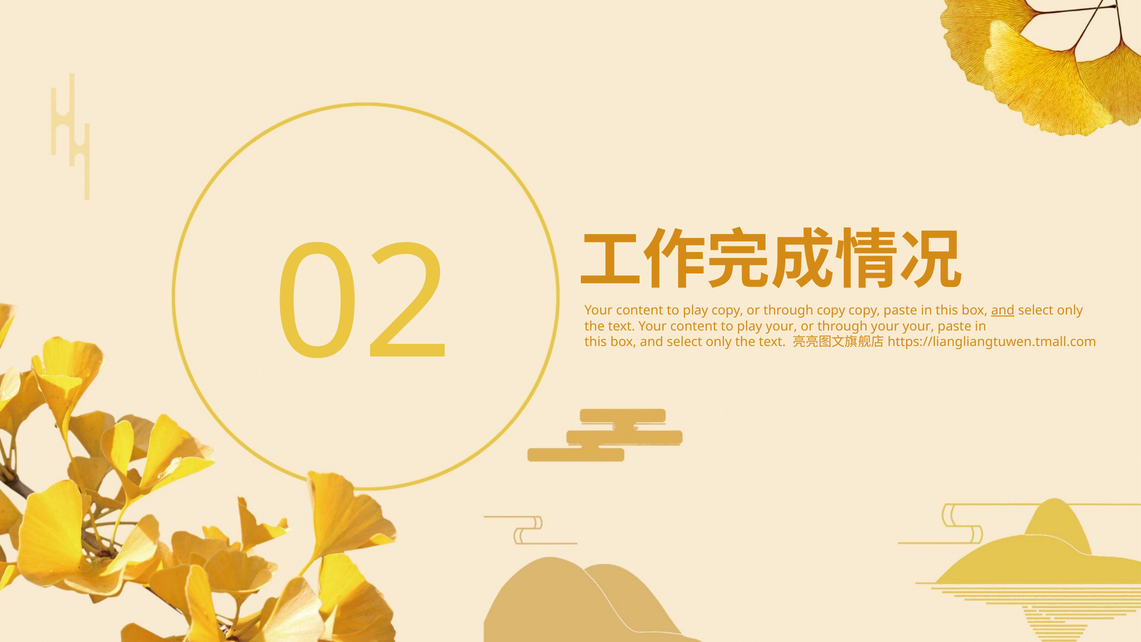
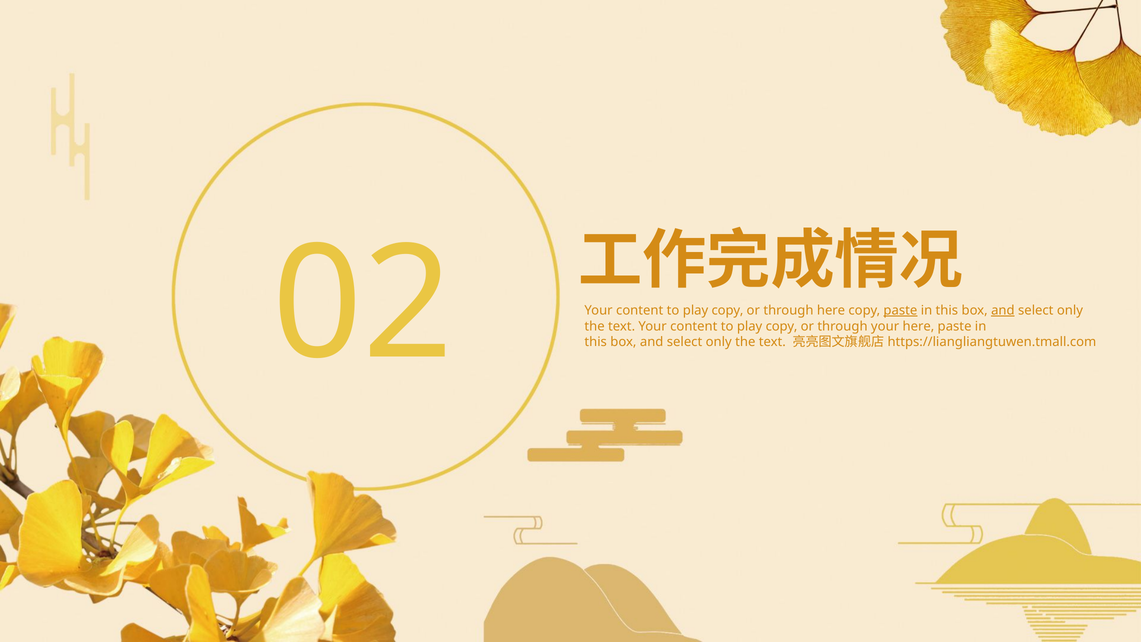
through copy: copy -> here
paste at (900, 310) underline: none -> present
your at (781, 326): your -> copy
your your: your -> here
